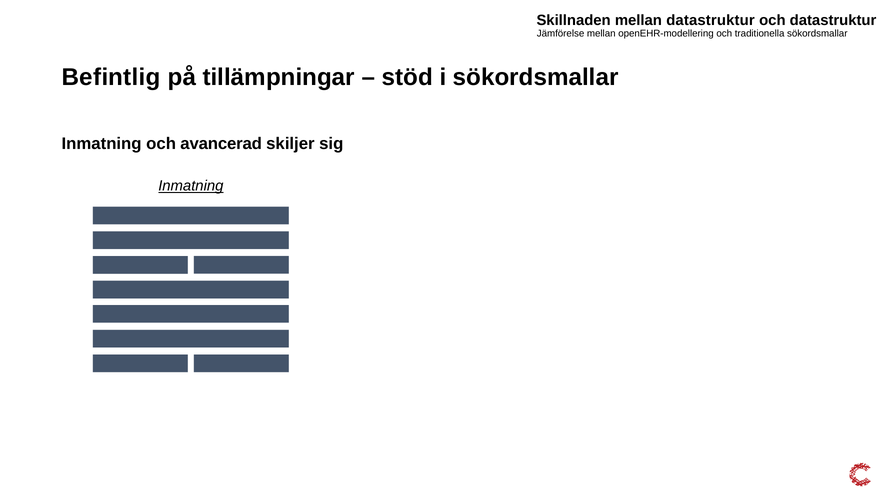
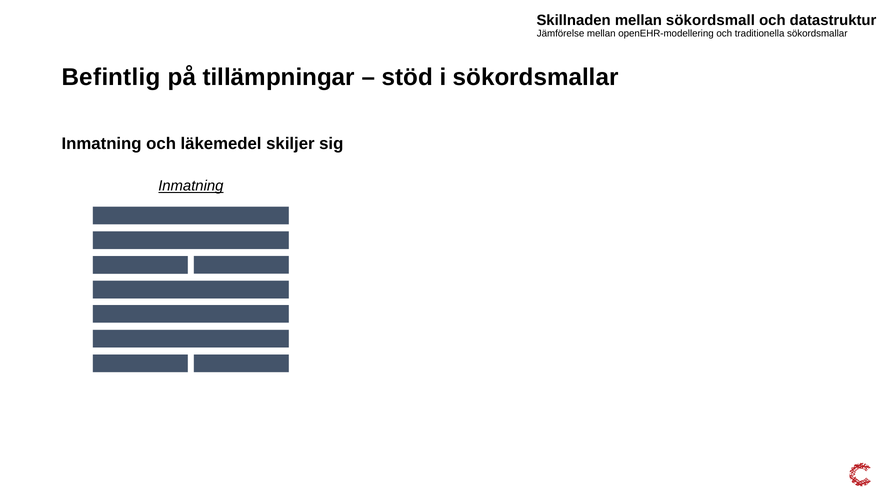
mellan datastruktur: datastruktur -> sökordsmall
avancerad: avancerad -> läkemedel
